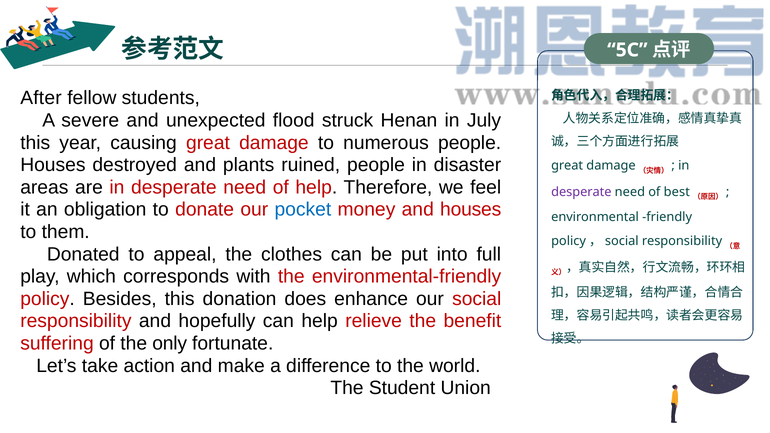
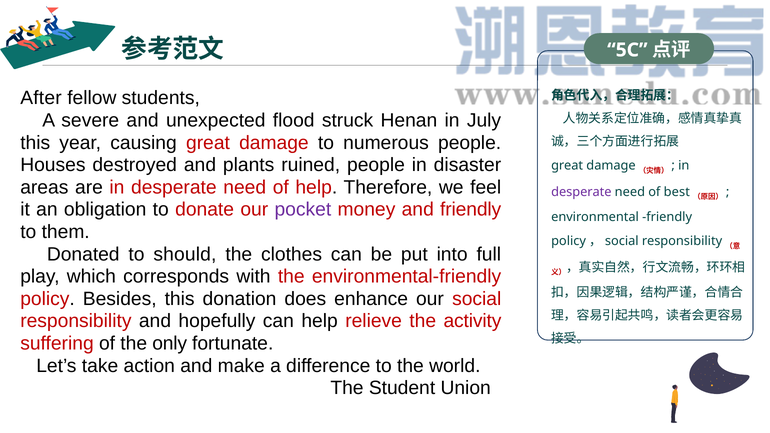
pocket colour: blue -> purple
and houses: houses -> friendly
appeal: appeal -> should
benefit: benefit -> activity
